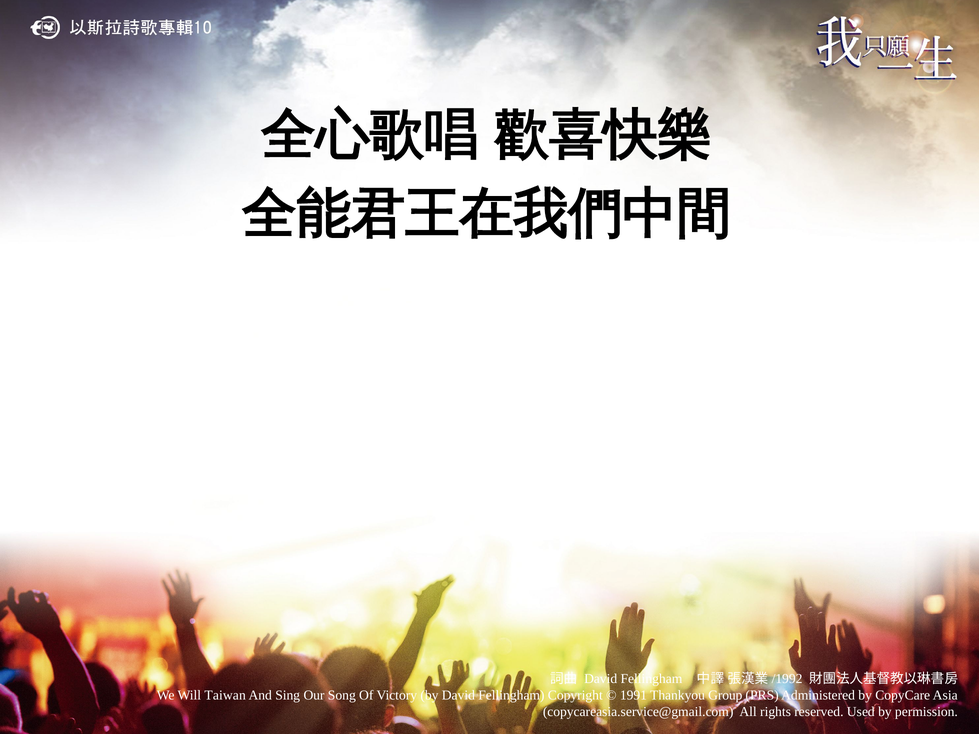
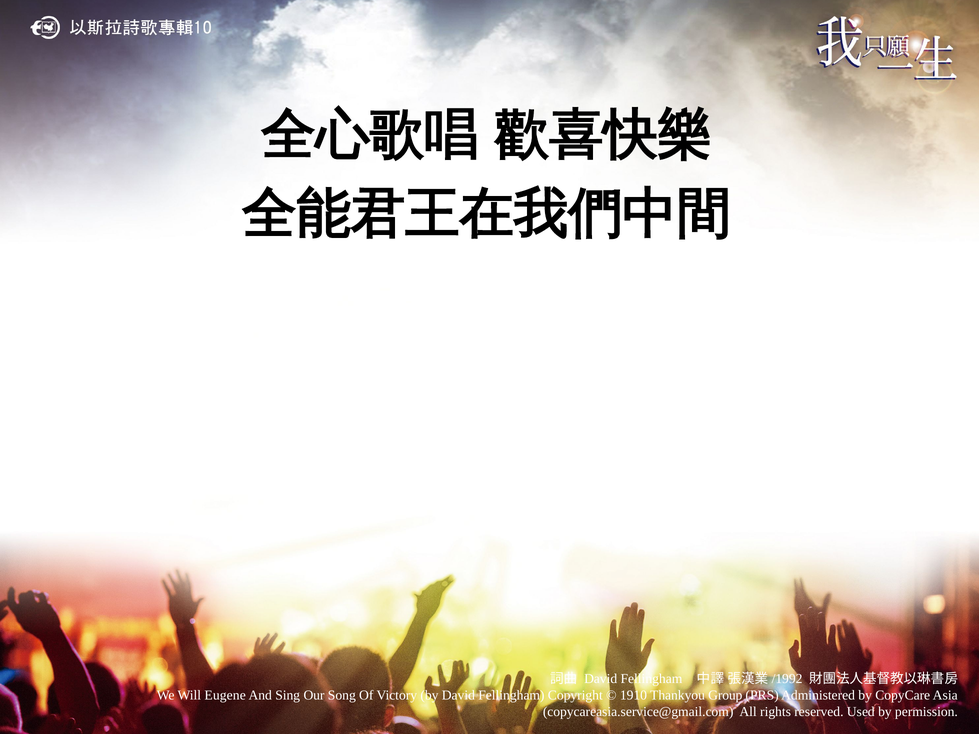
Taiwan: Taiwan -> Eugene
1991: 1991 -> 1910
